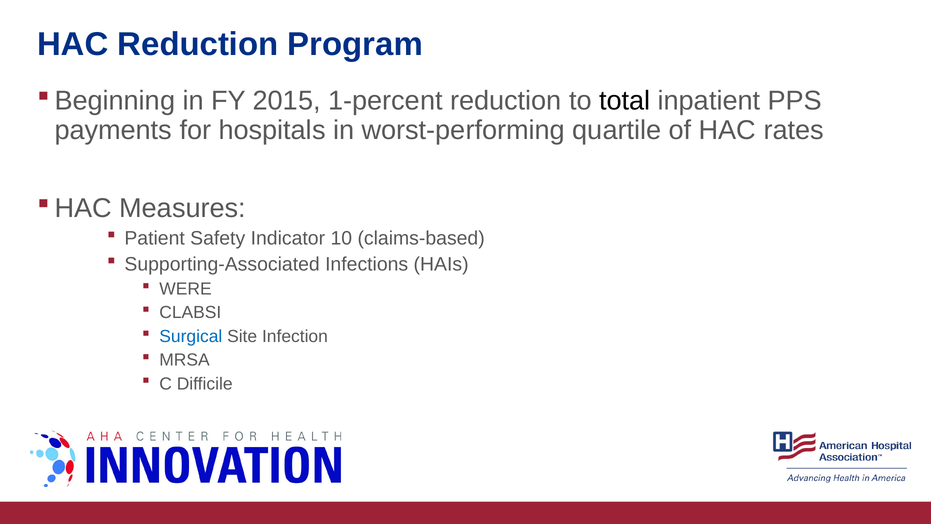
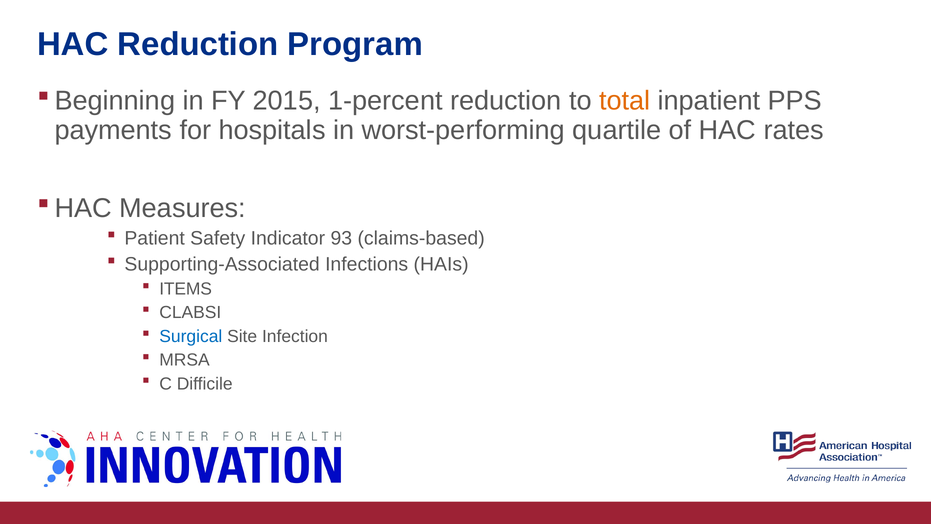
total colour: black -> orange
10: 10 -> 93
WERE: WERE -> ITEMS
